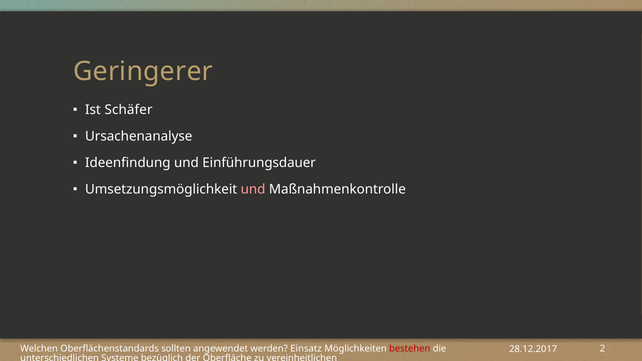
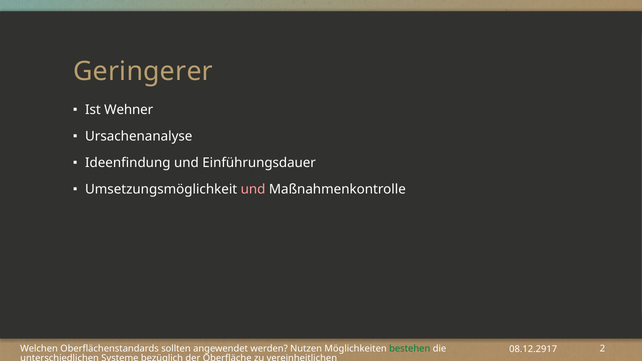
Schäfer: Schäfer -> Wehner
Einsatz: Einsatz -> Nutzen
bestehen colour: red -> green
28.12.2017: 28.12.2017 -> 08.12.2917
